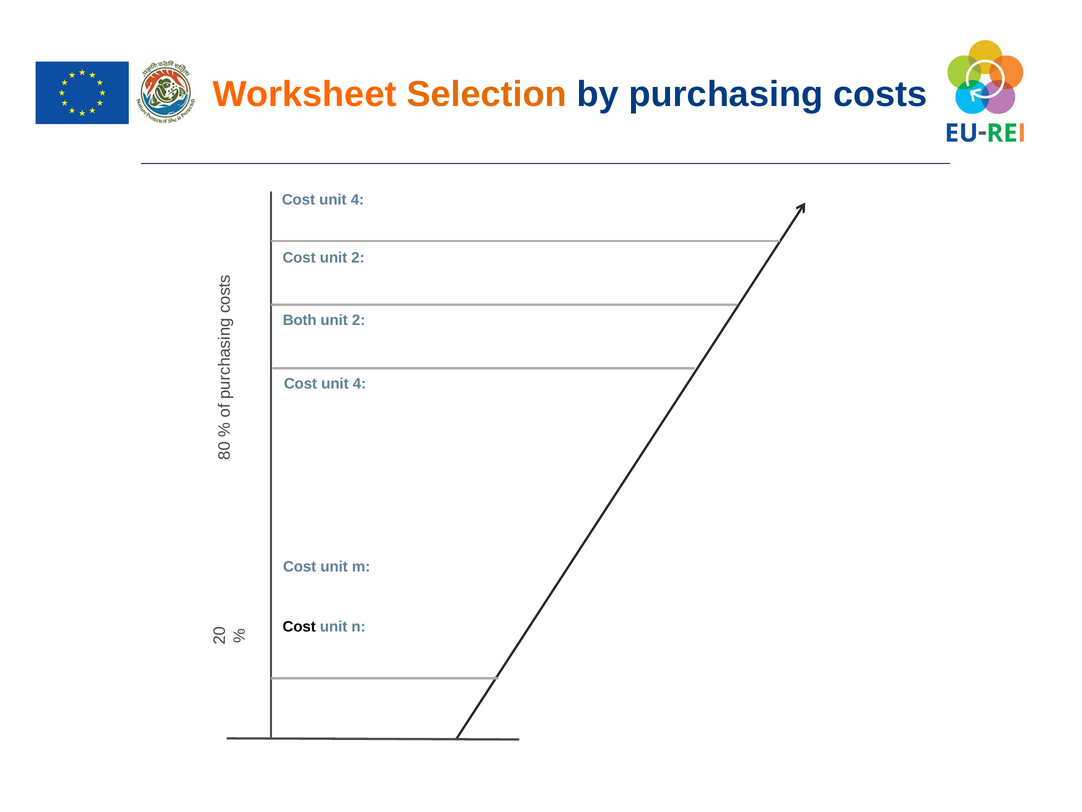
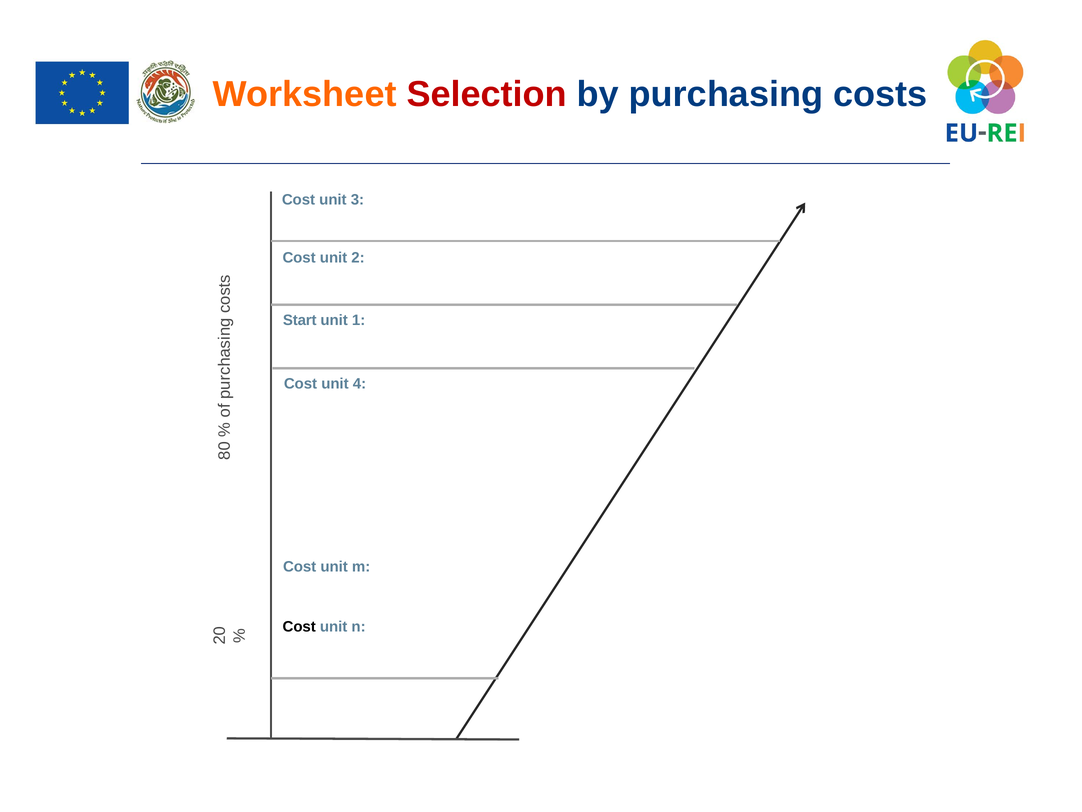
Selection colour: orange -> red
4 at (357, 200): 4 -> 3
Both: Both -> Start
2 at (359, 320): 2 -> 1
